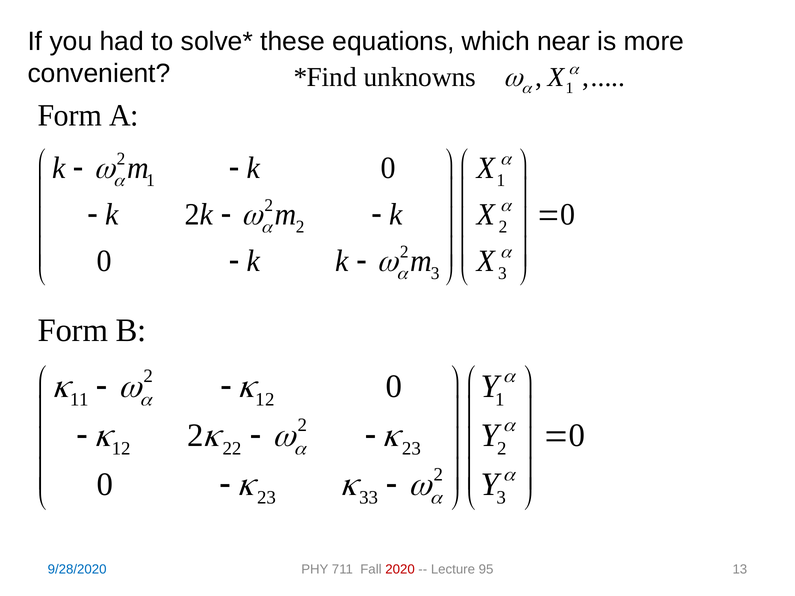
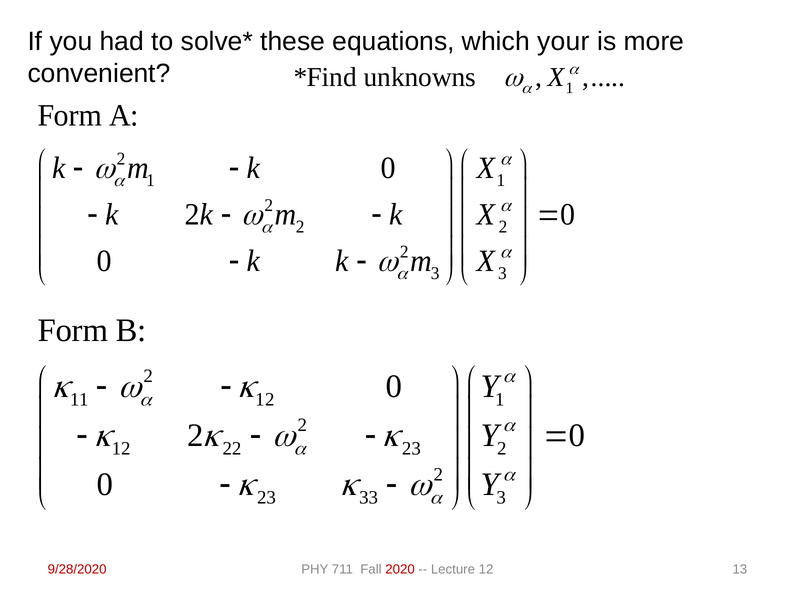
near: near -> your
9/28/2020 colour: blue -> red
Lecture 95: 95 -> 12
